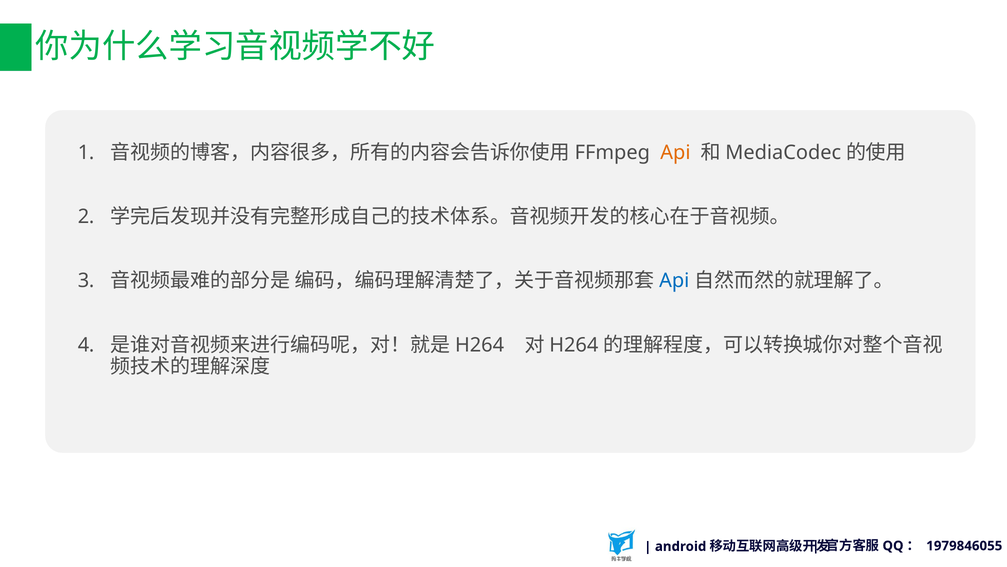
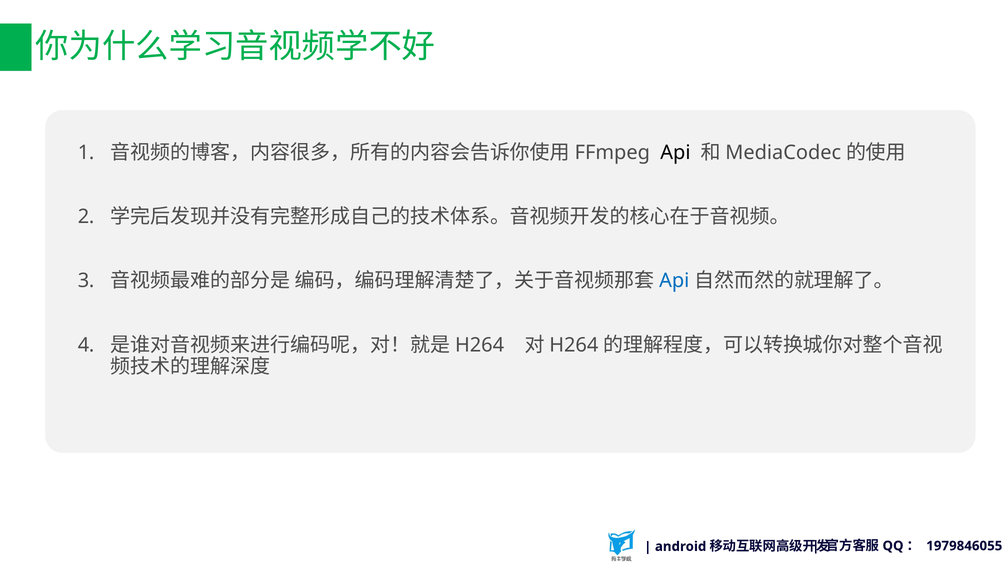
Api at (675, 152) colour: orange -> black
